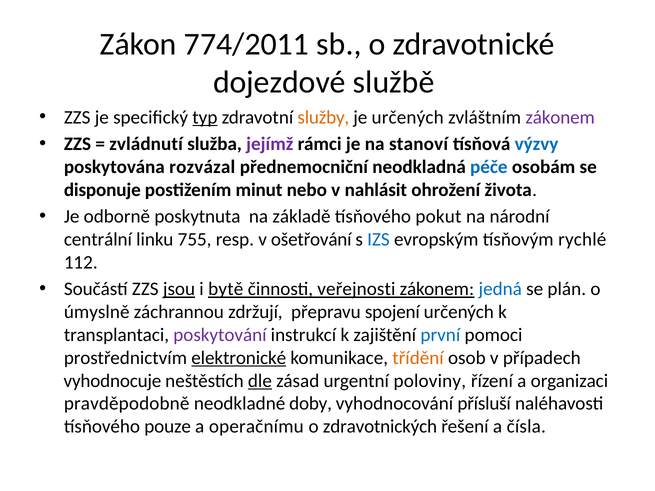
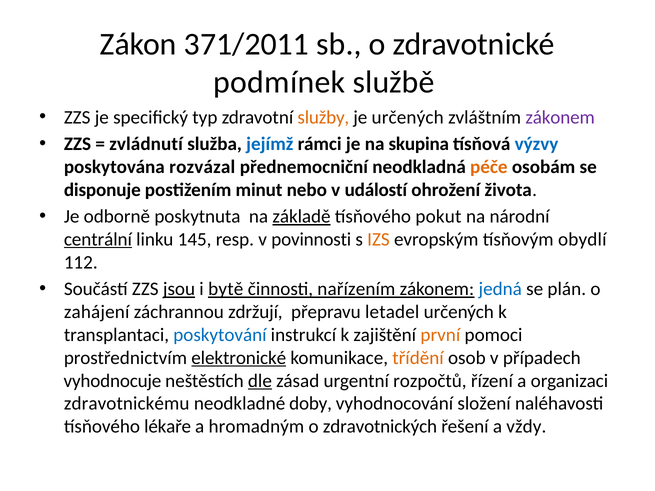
774/2011: 774/2011 -> 371/2011
dojezdové: dojezdové -> podmínek
typ underline: present -> none
jejímž colour: purple -> blue
stanoví: stanoví -> skupina
péče colour: blue -> orange
nahlásit: nahlásit -> událostí
základě underline: none -> present
centrální underline: none -> present
755: 755 -> 145
ošetřování: ošetřování -> povinnosti
IZS colour: blue -> orange
rychlé: rychlé -> obydlí
veřejnosti: veřejnosti -> nařízením
úmyslně: úmyslně -> zahájení
spojení: spojení -> letadel
poskytování colour: purple -> blue
první colour: blue -> orange
poloviny: poloviny -> rozpočtů
pravděpodobně: pravděpodobně -> zdravotnickému
přísluší: přísluší -> složení
pouze: pouze -> lékaře
operačnímu: operačnímu -> hromadným
čísla: čísla -> vždy
